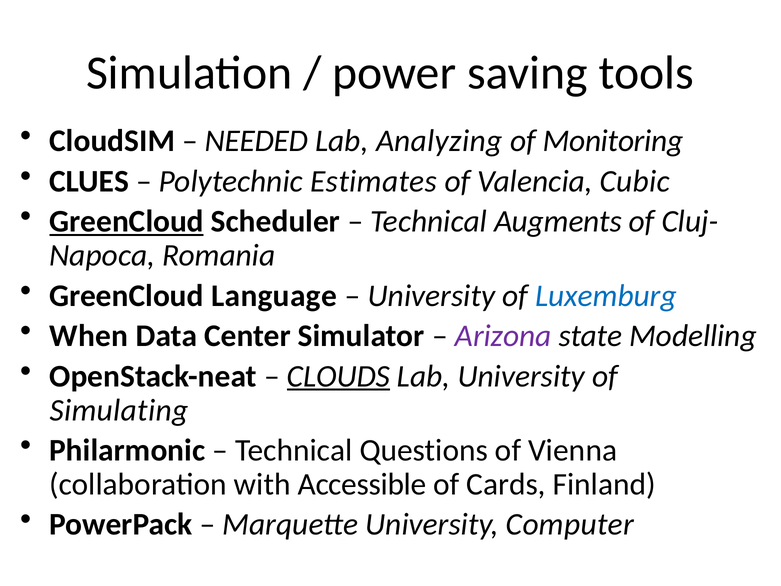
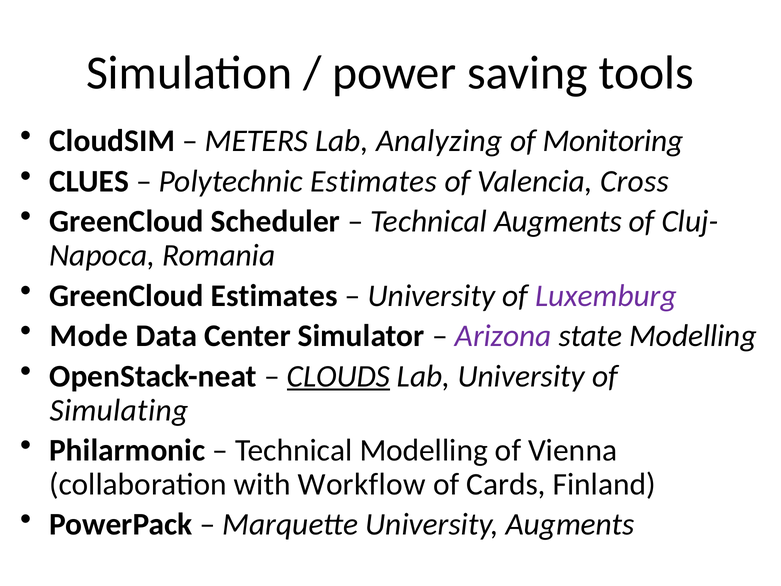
NEEDED: NEEDED -> METERS
Cubic: Cubic -> Cross
GreenCloud at (127, 221) underline: present -> none
GreenCloud Language: Language -> Estimates
Luxemburg colour: blue -> purple
When: When -> Mode
Technical Questions: Questions -> Modelling
Accessible: Accessible -> Workflow
University Computer: Computer -> Augments
